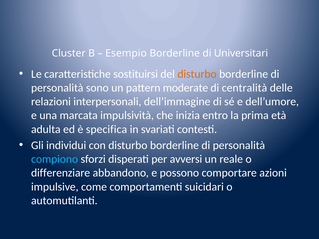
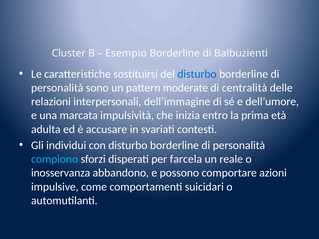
Universitari: Universitari -> Balbuzienti
disturbo at (197, 74) colour: orange -> blue
specifica: specifica -> accusare
avversi: avversi -> farcela
differenziare: differenziare -> inosservanza
